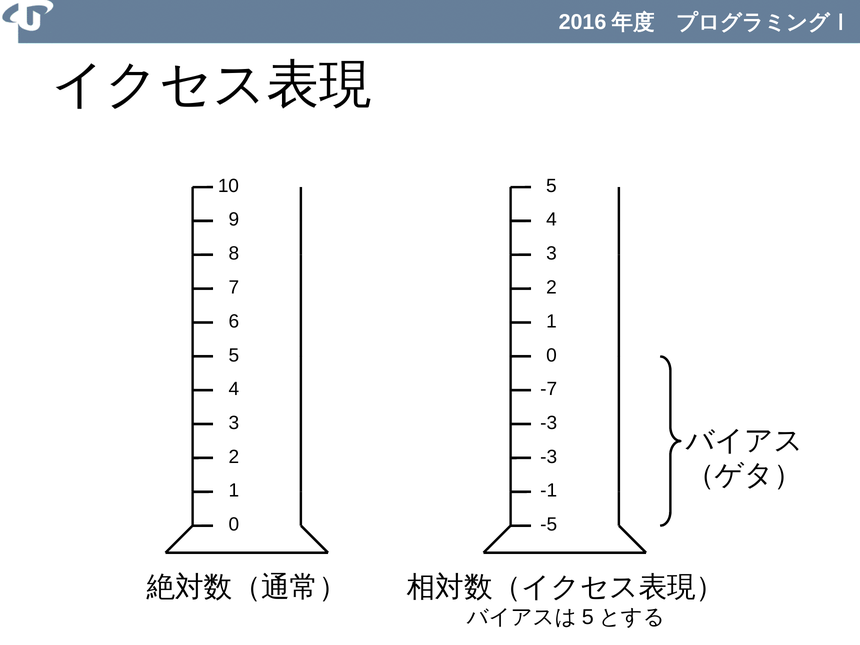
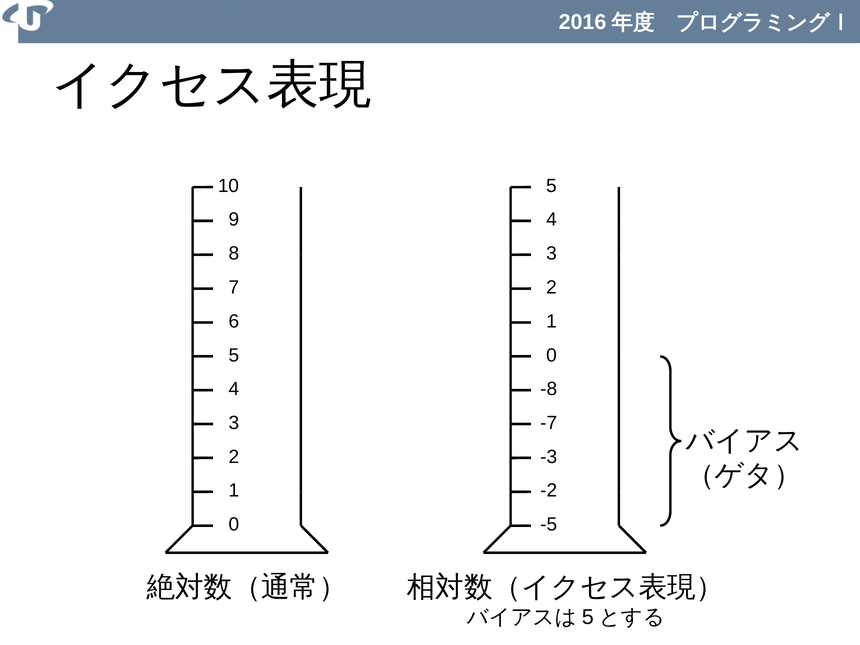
-7: -7 -> -8
-3 at (549, 423): -3 -> -7
-1: -1 -> -2
